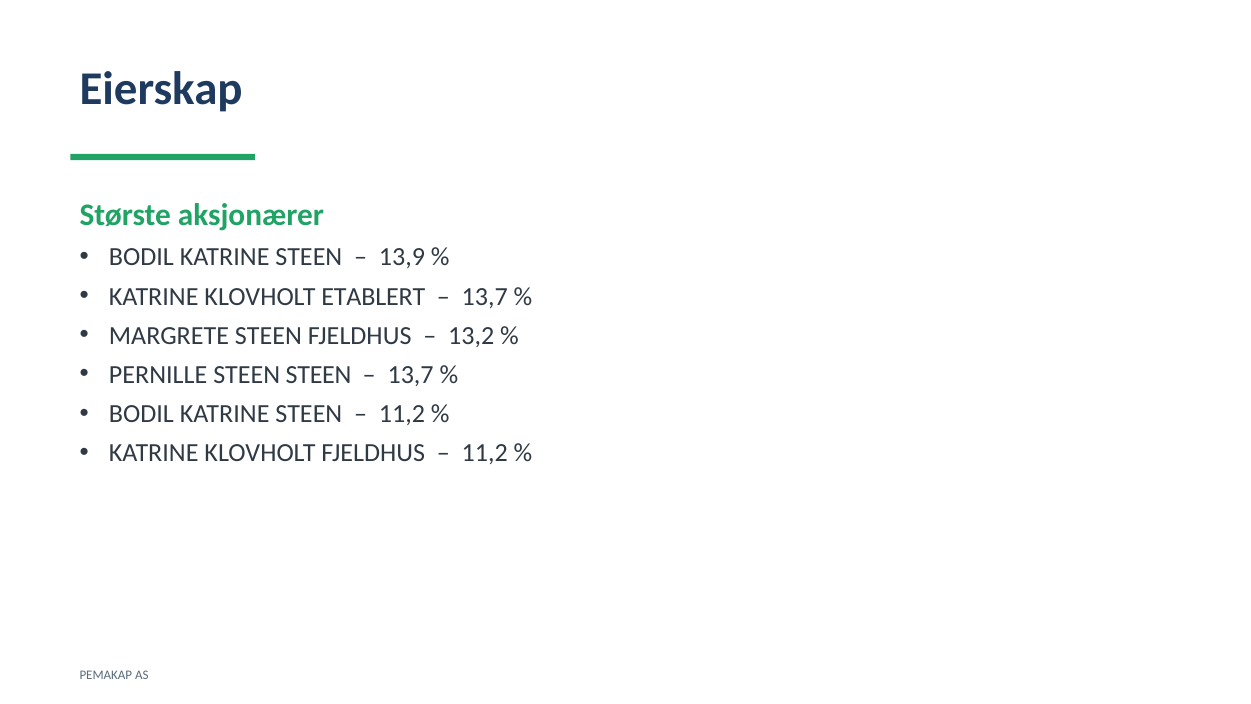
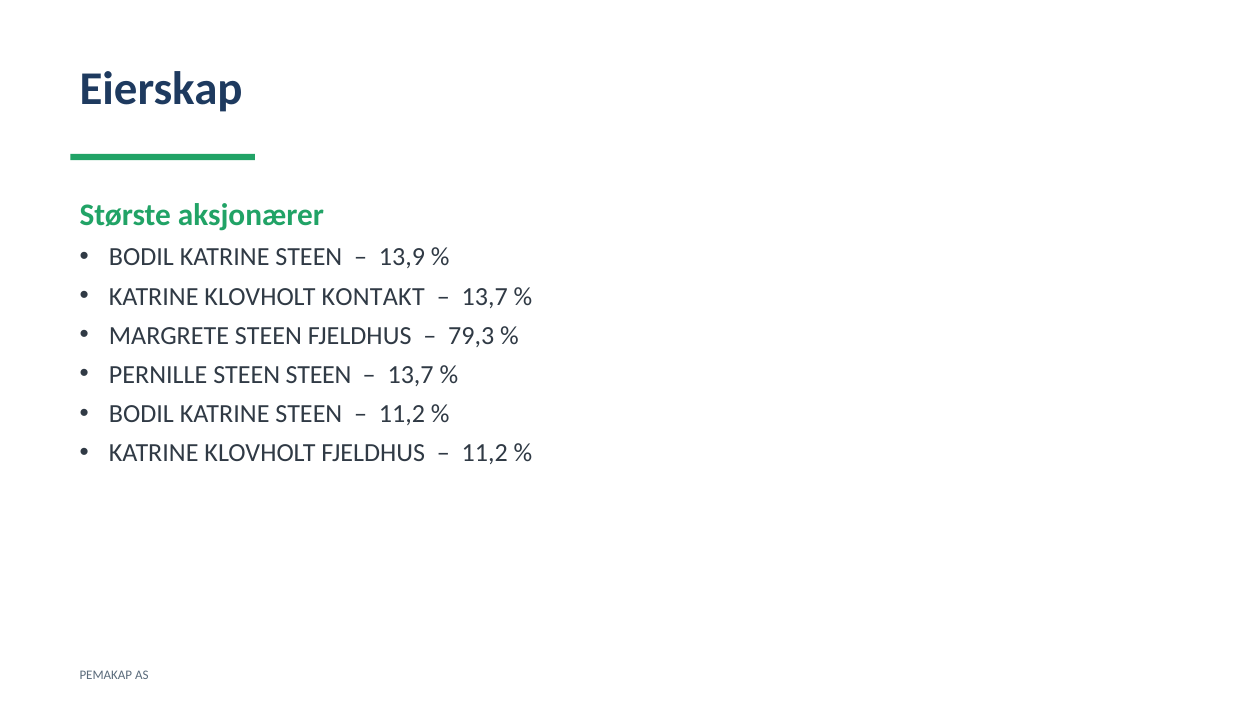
ETABLERT: ETABLERT -> KONTAKT
13,2: 13,2 -> 79,3
